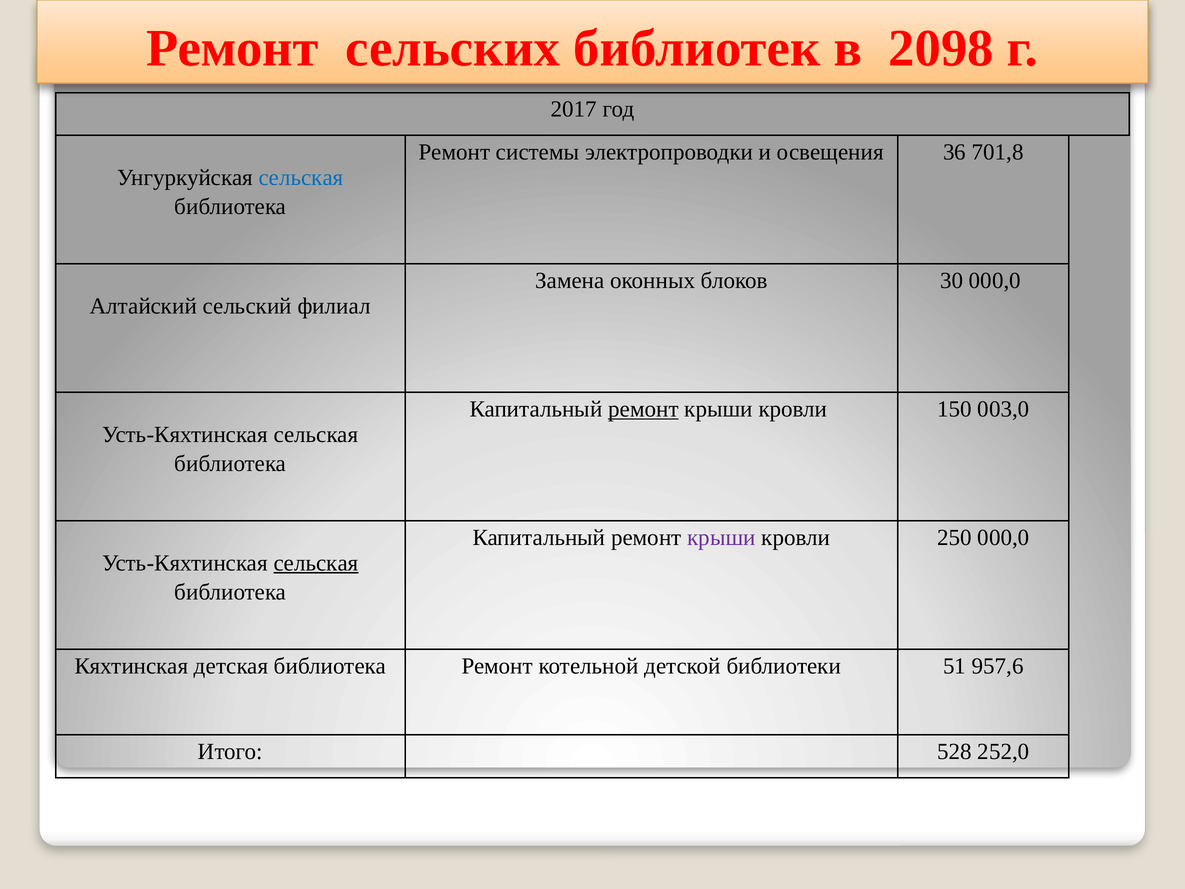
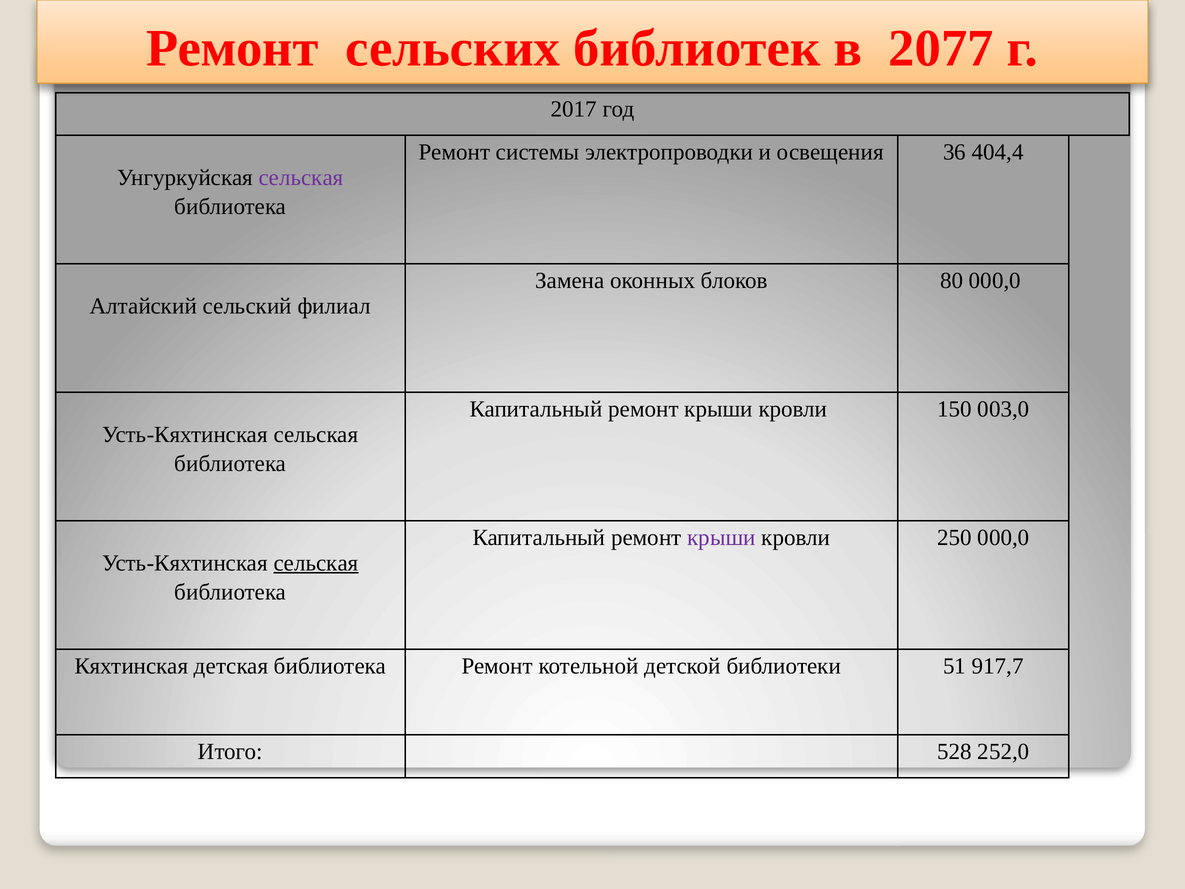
2098: 2098 -> 2077
701,8: 701,8 -> 404,4
сельская at (301, 178) colour: blue -> purple
30: 30 -> 80
ремонт at (643, 409) underline: present -> none
957,6: 957,6 -> 917,7
